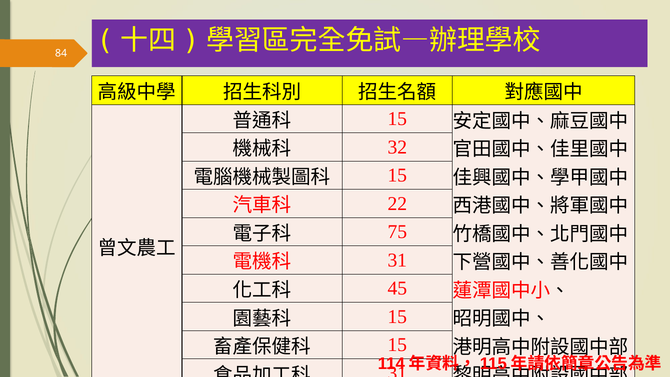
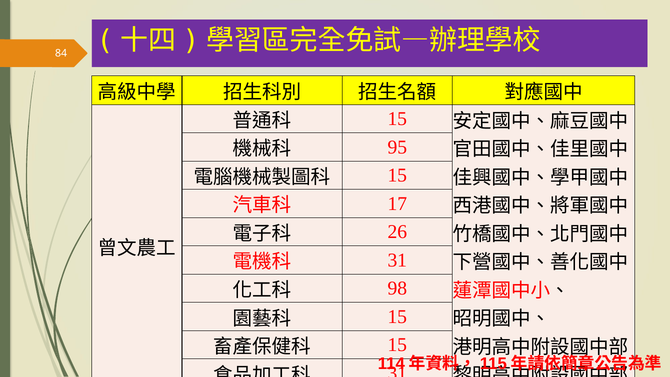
32: 32 -> 95
22: 22 -> 17
75: 75 -> 26
45: 45 -> 98
